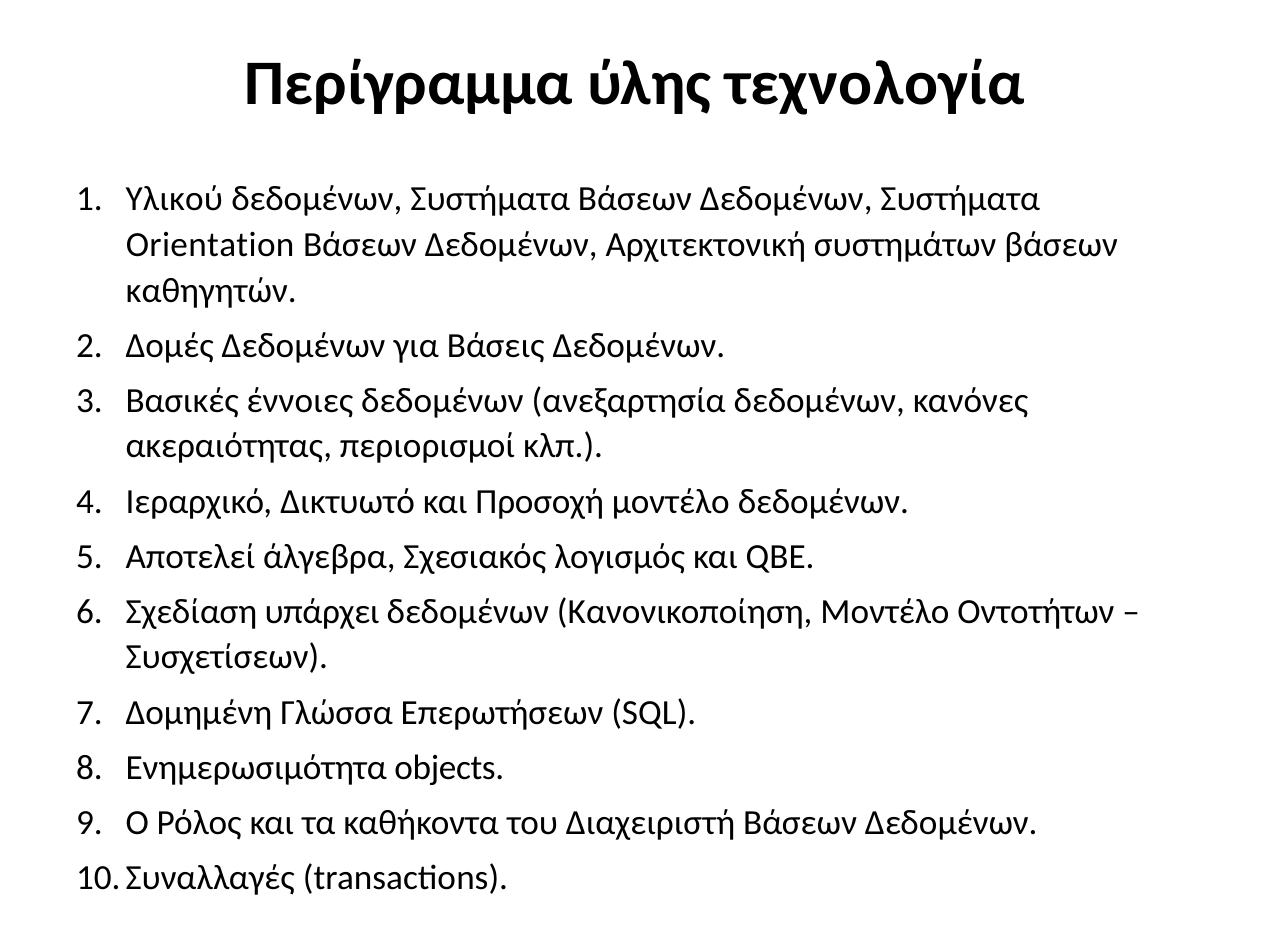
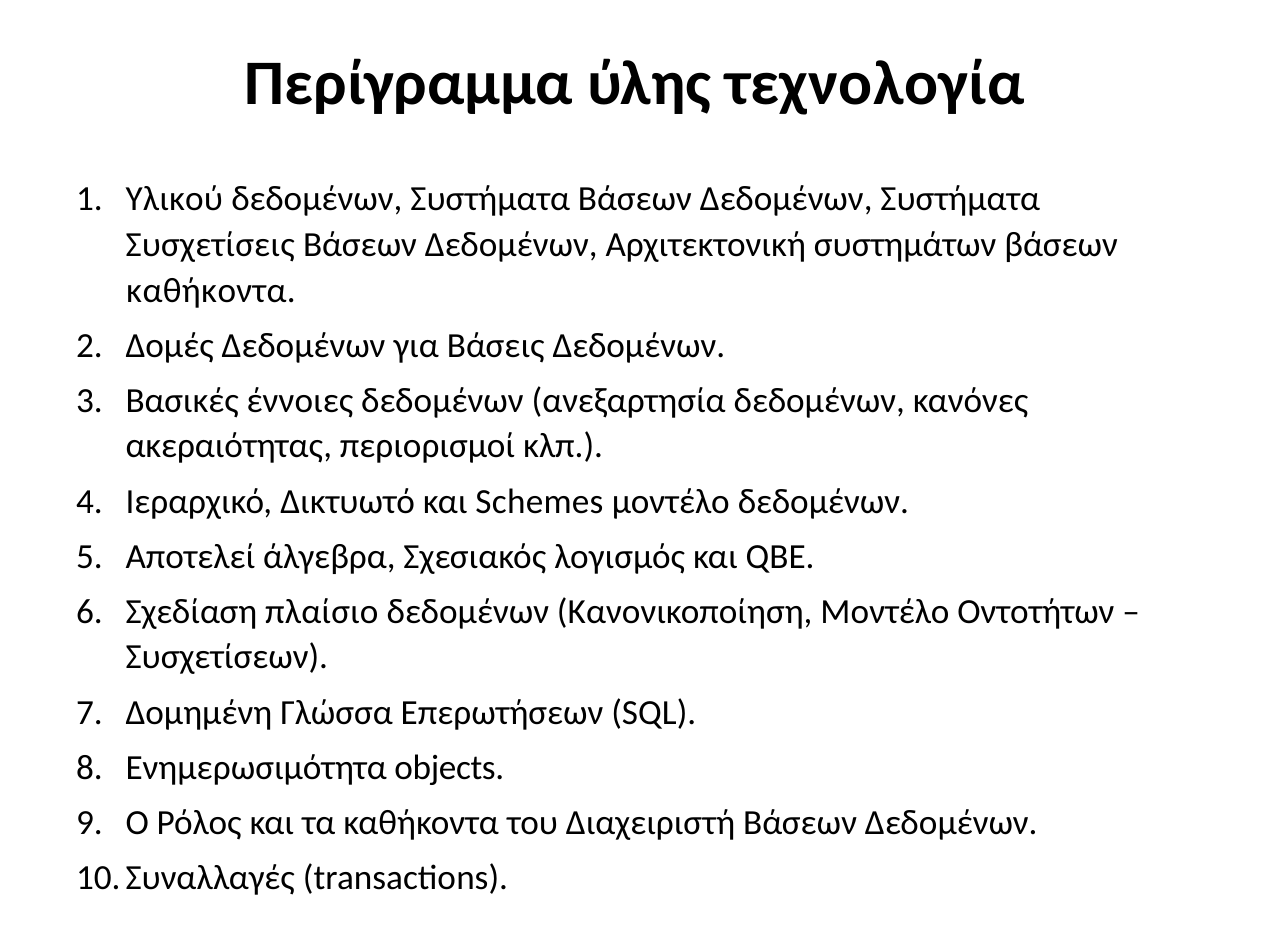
Orientation: Orientation -> Συσχετίσεις
καθηγητών at (211, 290): καθηγητών -> καθήκοντα
Προσοχή: Προσοχή -> Schemes
υπάρχει: υπάρχει -> πλαίσιο
